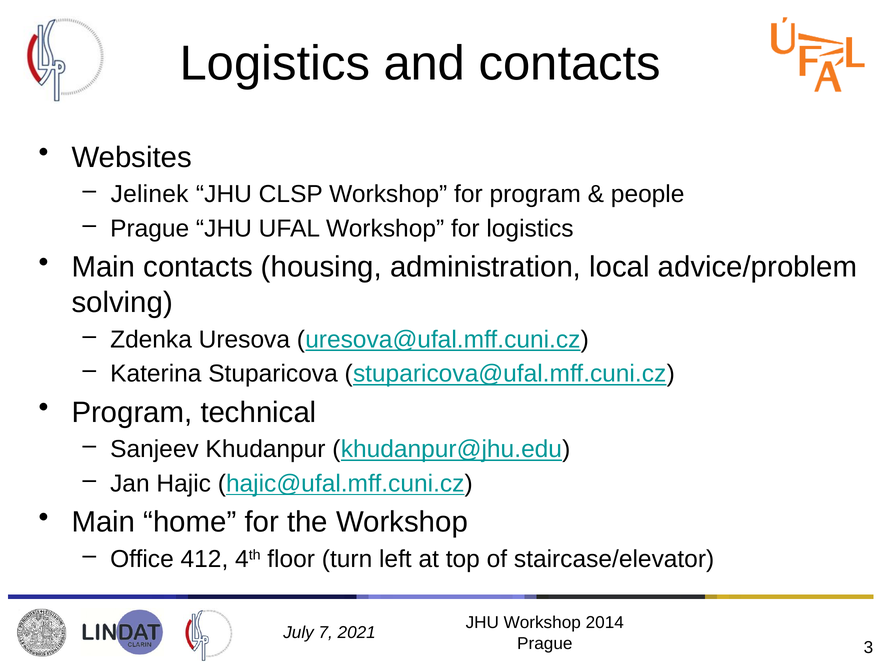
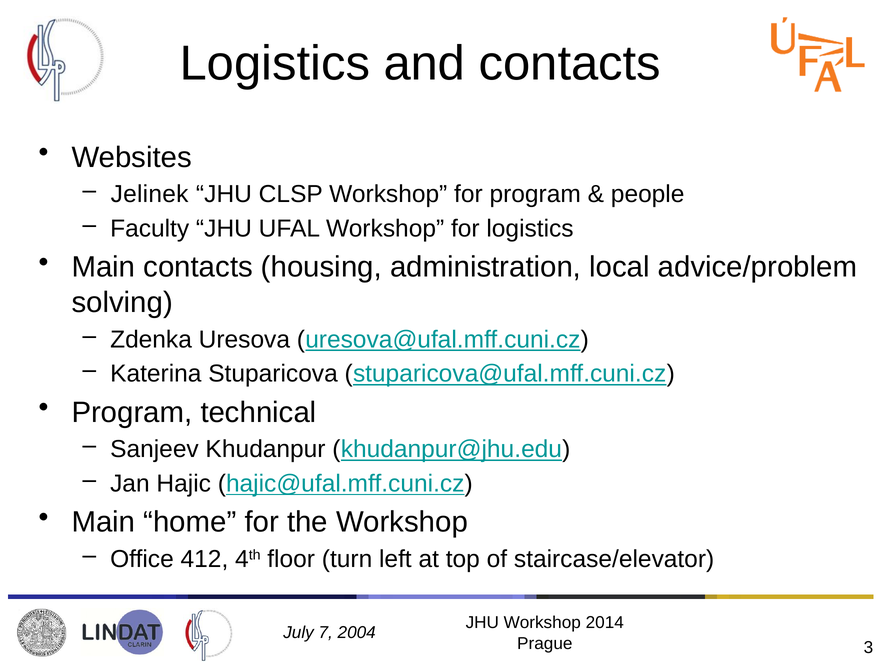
Prague at (150, 228): Prague -> Faculty
2021: 2021 -> 2004
